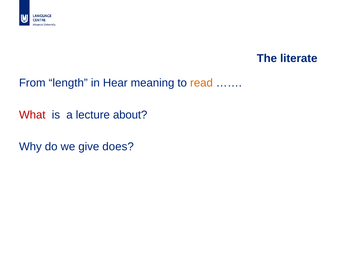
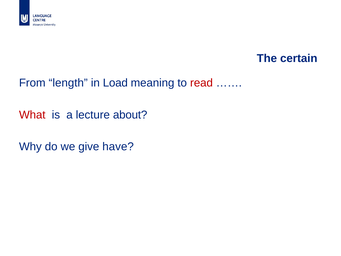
literate: literate -> certain
Hear: Hear -> Load
read colour: orange -> red
does: does -> have
